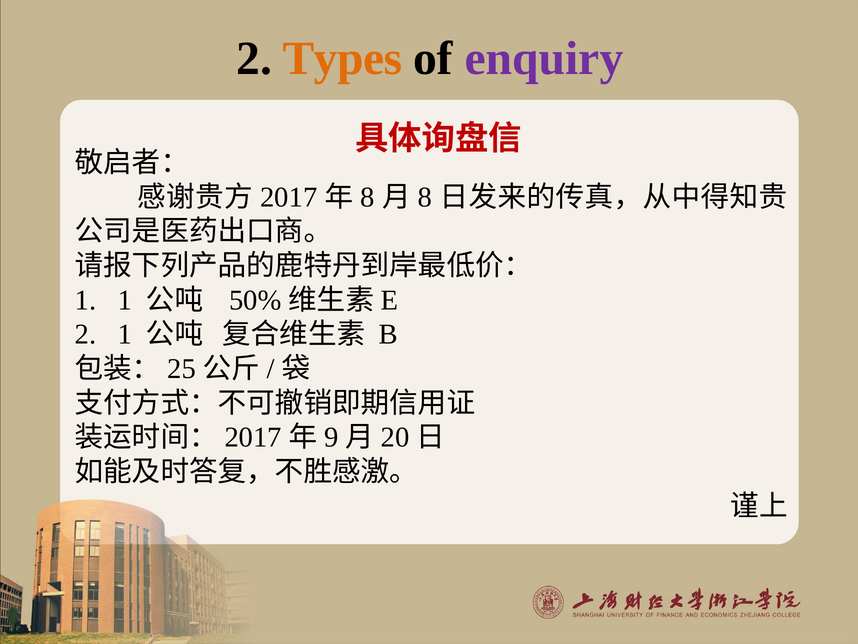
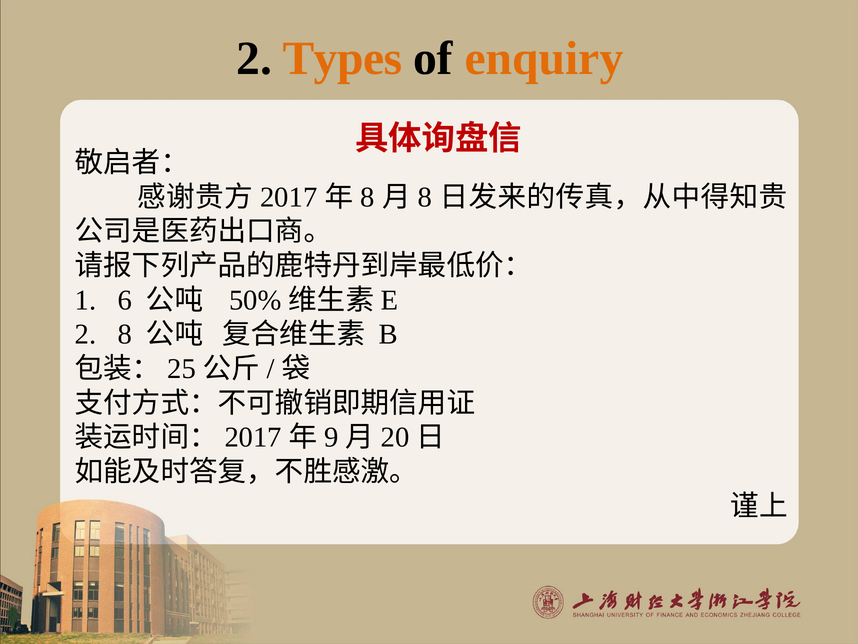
enquiry colour: purple -> orange
1 1: 1 -> 6
2 1: 1 -> 8
